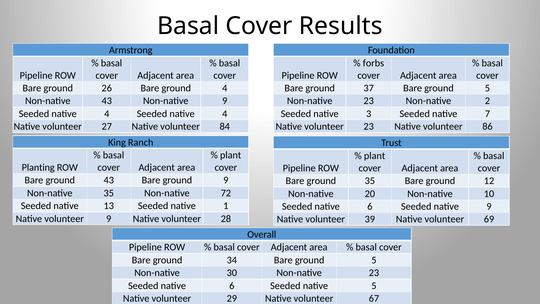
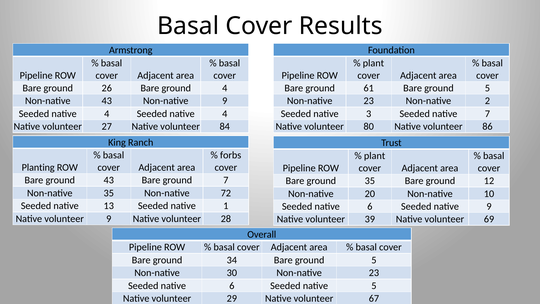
forbs at (373, 63): forbs -> plant
37: 37 -> 61
volunteer 23: 23 -> 80
plant at (231, 155): plant -> forbs
ground 9: 9 -> 7
